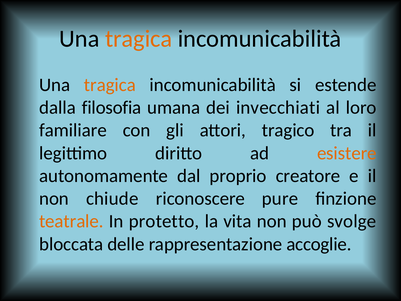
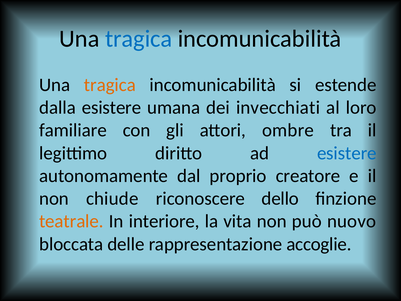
tragica at (139, 39) colour: orange -> blue
dalla filosofia: filosofia -> esistere
tragico: tragico -> ombre
esistere at (347, 153) colour: orange -> blue
pure: pure -> dello
protetto: protetto -> interiore
svolge: svolge -> nuovo
